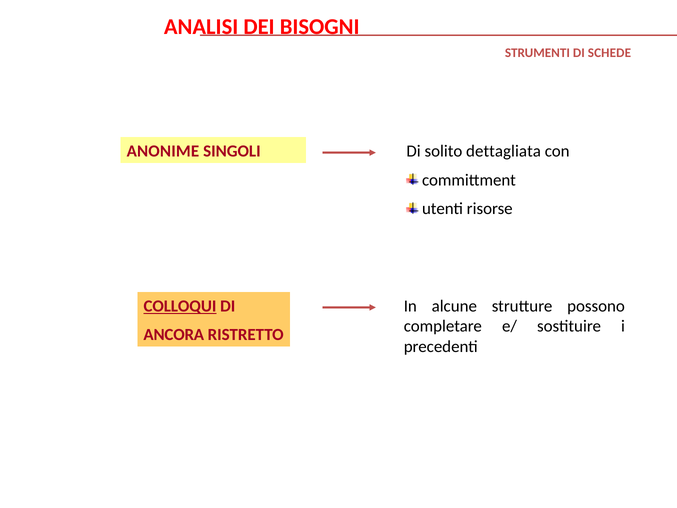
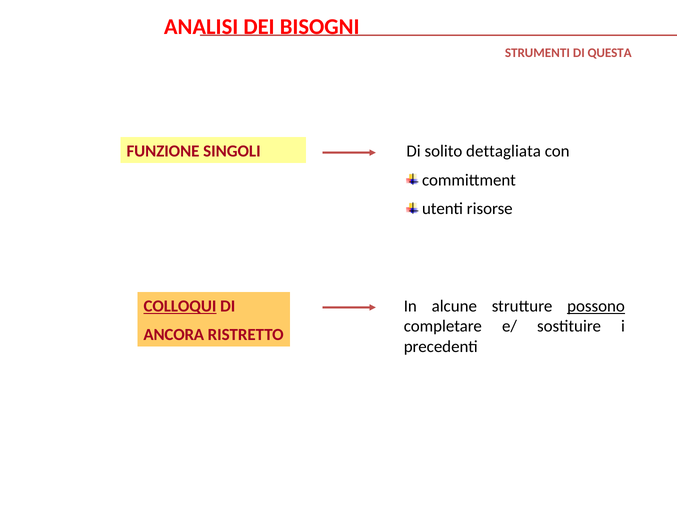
SCHEDE: SCHEDE -> QUESTA
ANONIME: ANONIME -> FUNZIONE
possono underline: none -> present
